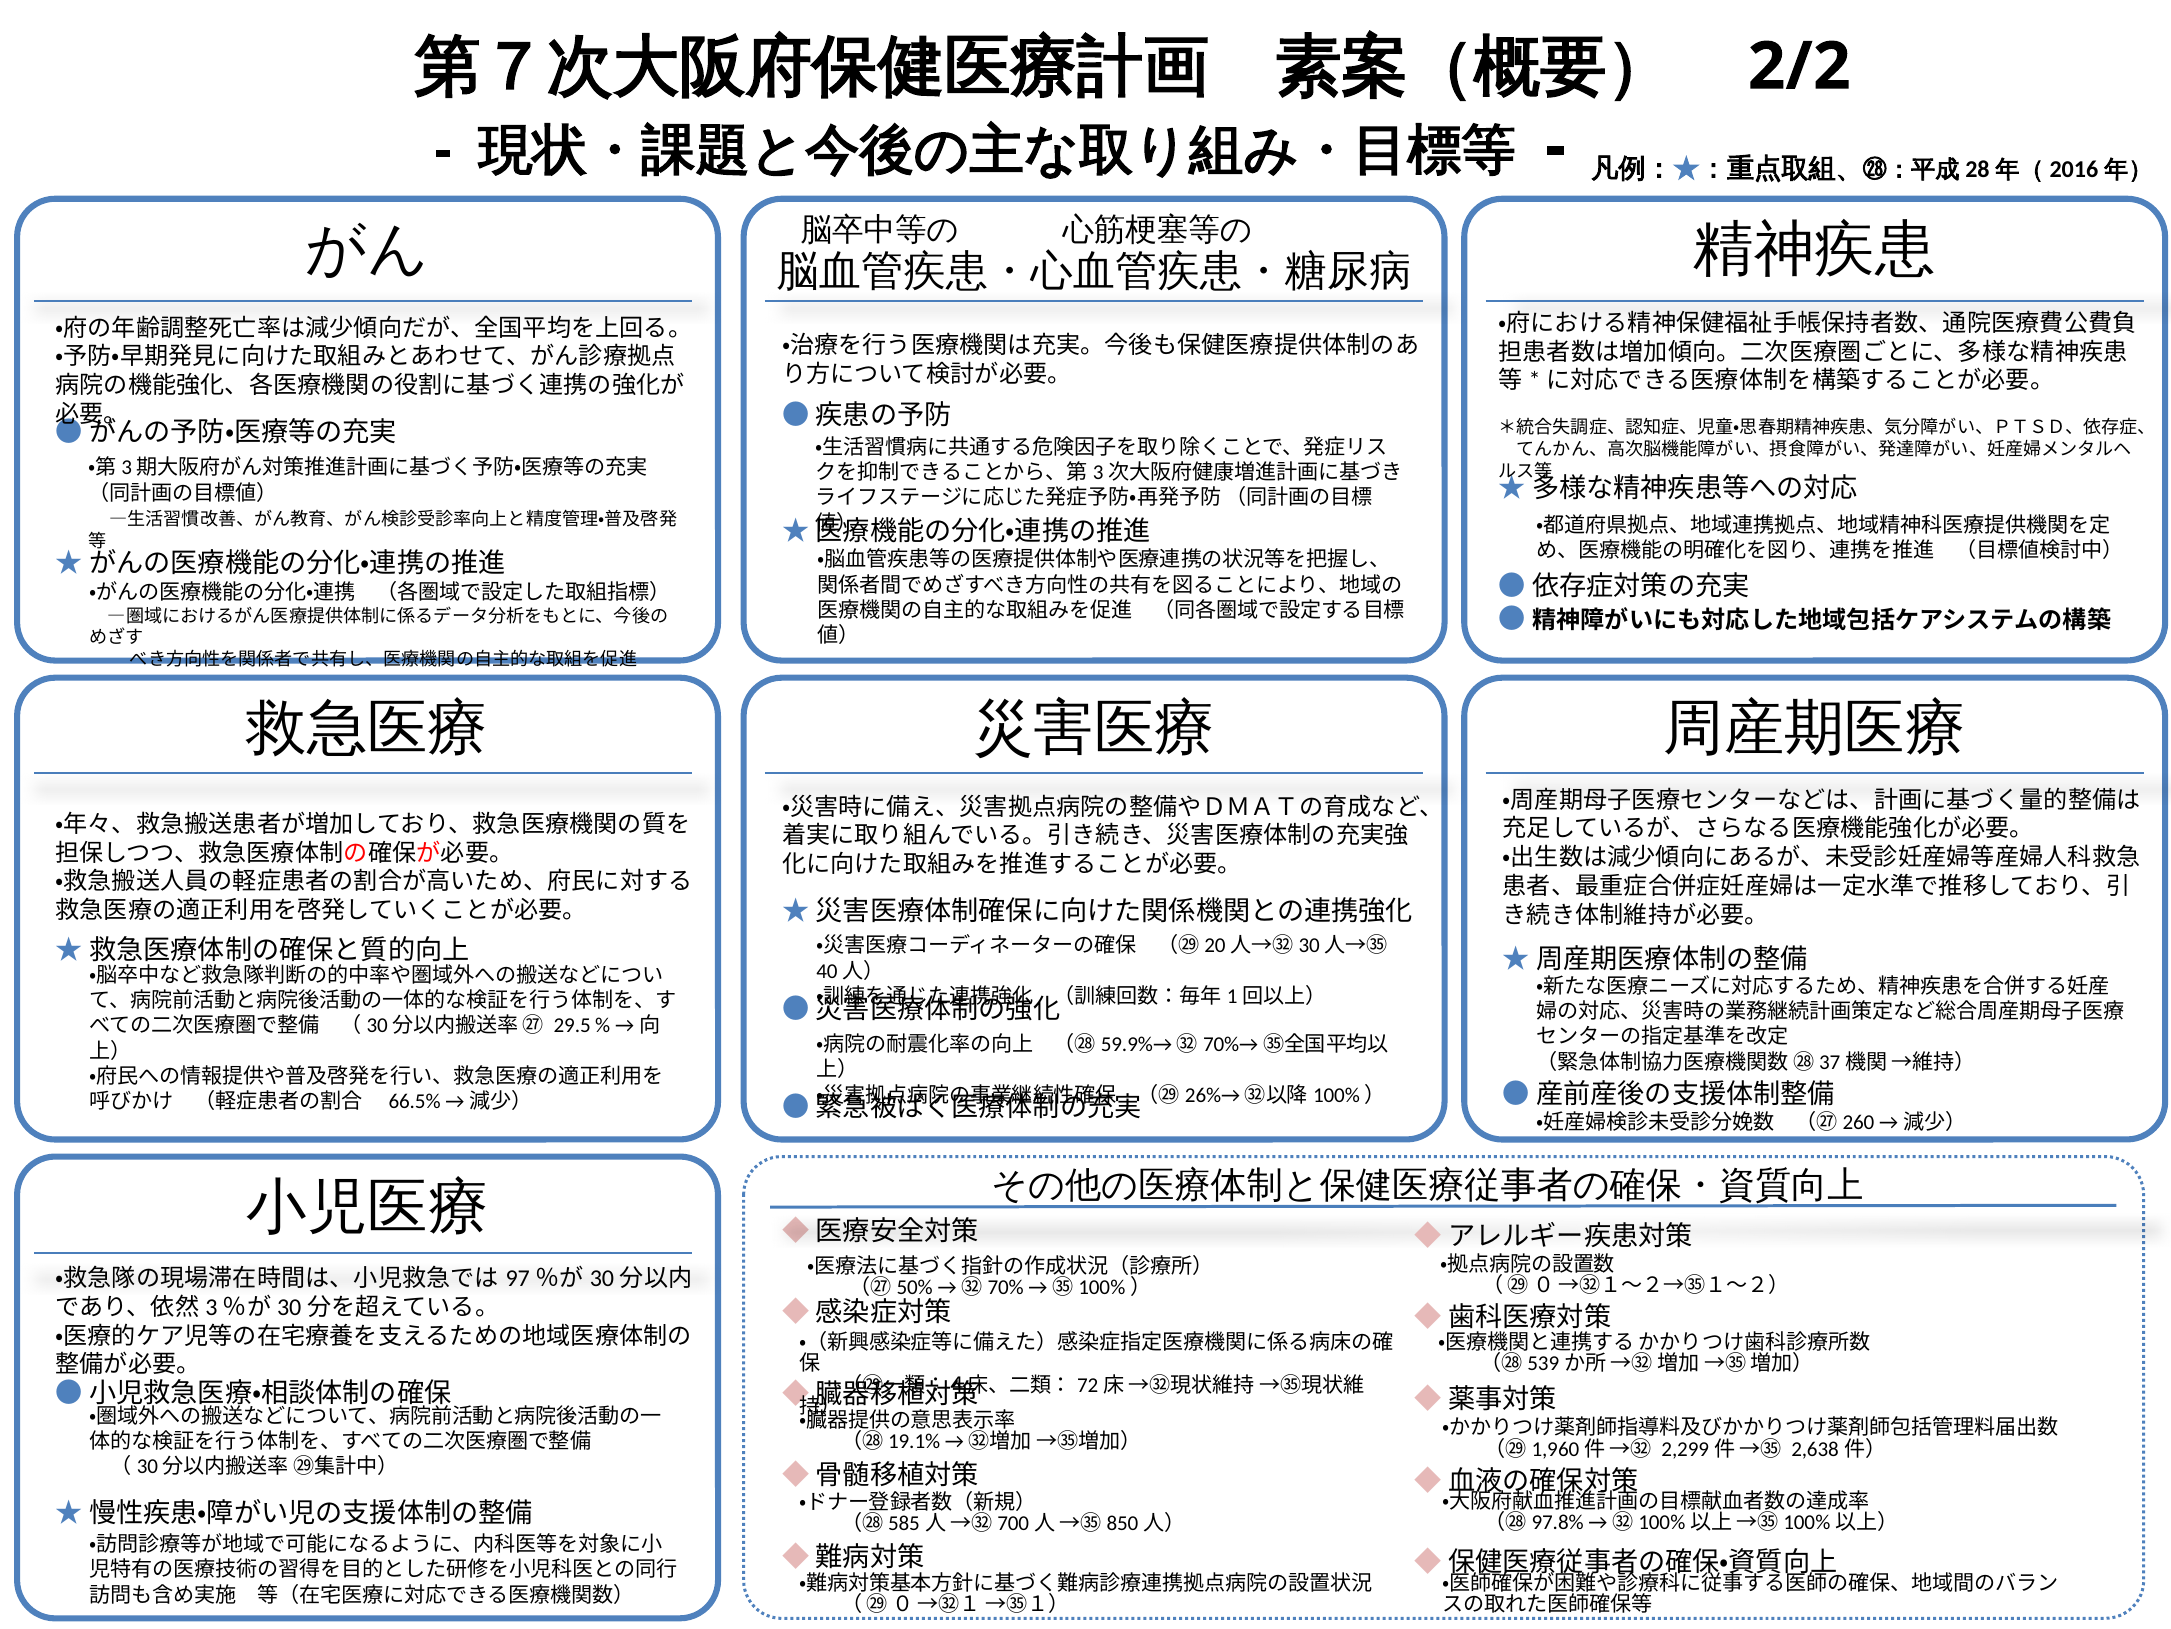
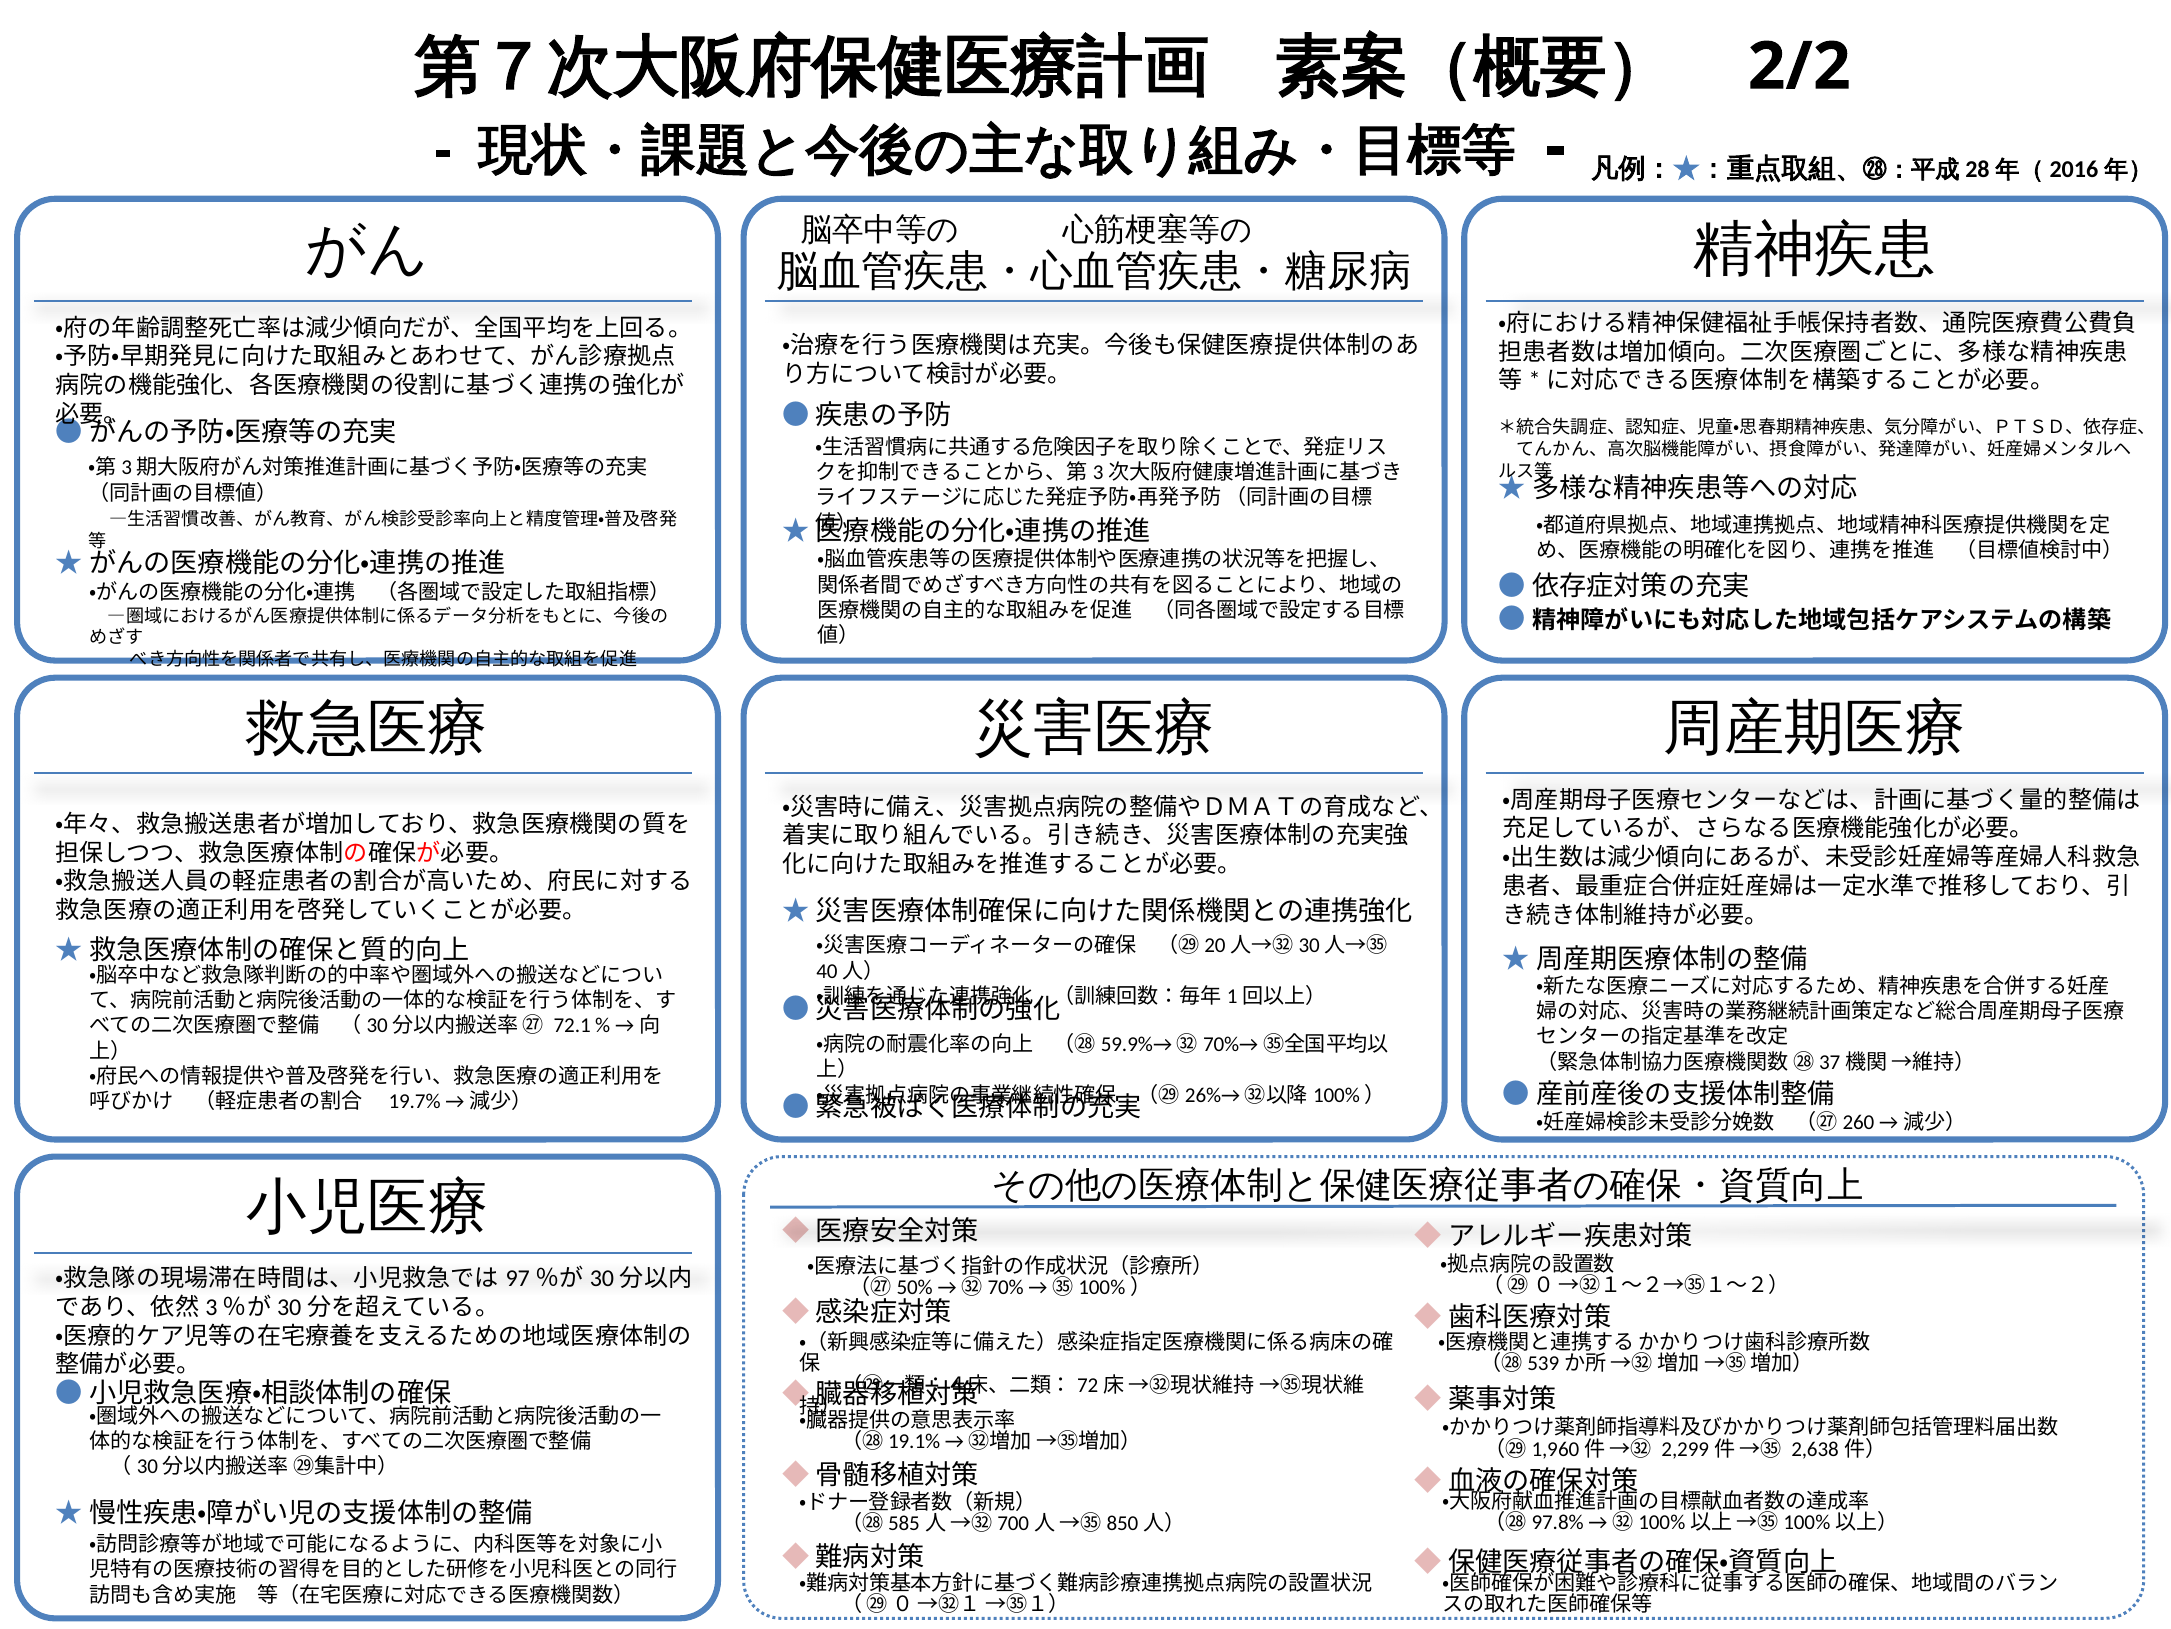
29.5: 29.5 -> 72.1
66.5%: 66.5% -> 19.7%
